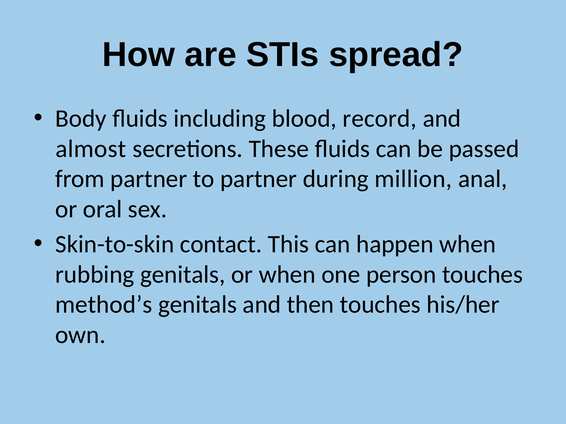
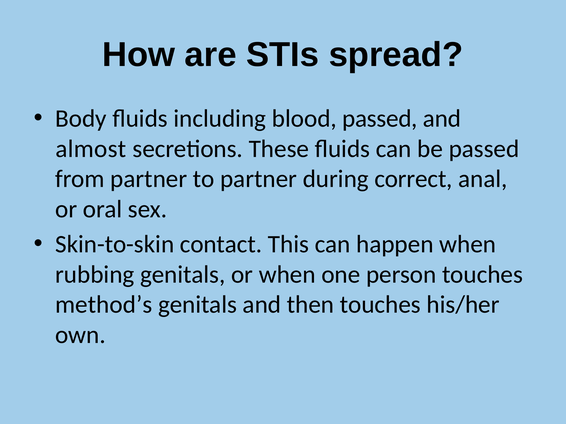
blood record: record -> passed
million: million -> correct
